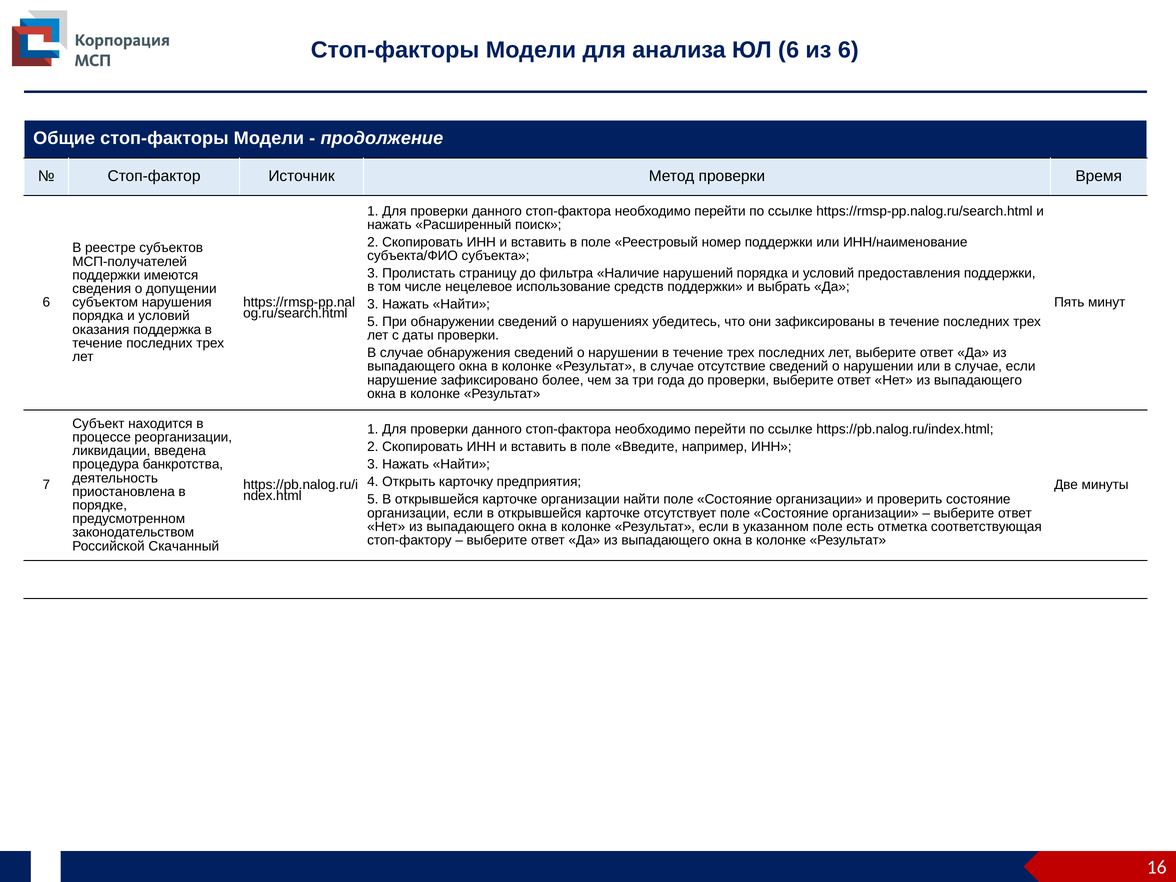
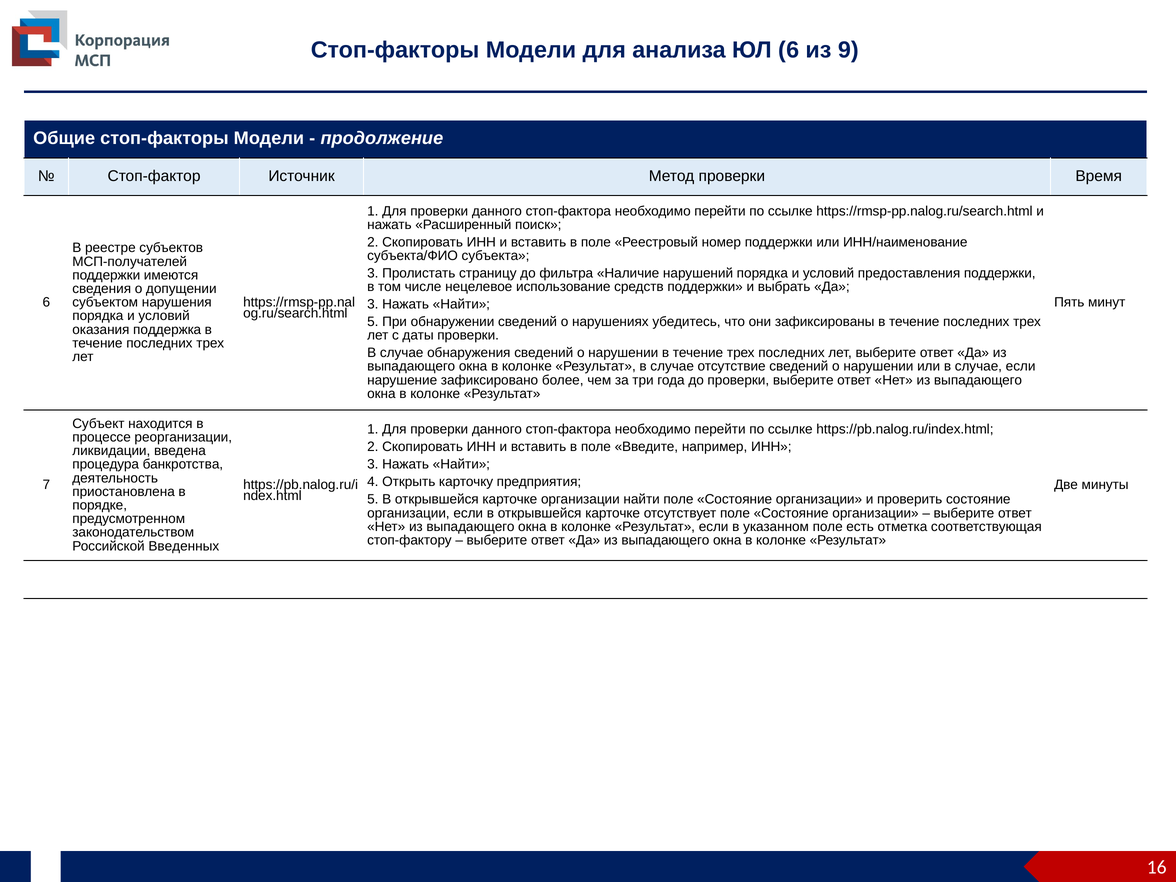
из 6: 6 -> 9
Скачанный: Скачанный -> Введенных
